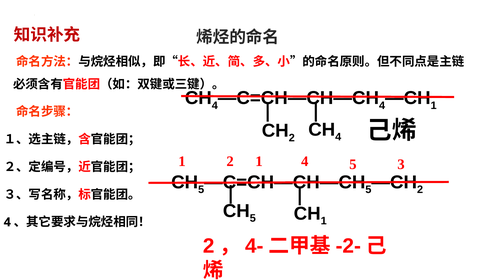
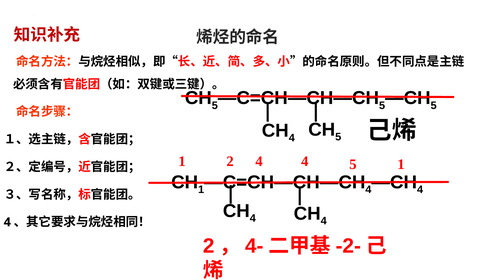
4 at (215, 105): 4 -> 5
4 at (382, 105): 4 -> 5
1 at (434, 105): 1 -> 5
2 at (292, 138): 2 -> 4
4 at (338, 137): 4 -> 5
2 1: 1 -> 4
1 3: 3 -> 1
5 at (201, 190): 5 -> 1
5 at (368, 190): 5 -> 4
2 at (420, 190): 2 -> 4
5 at (253, 218): 5 -> 4
1 at (324, 221): 1 -> 4
